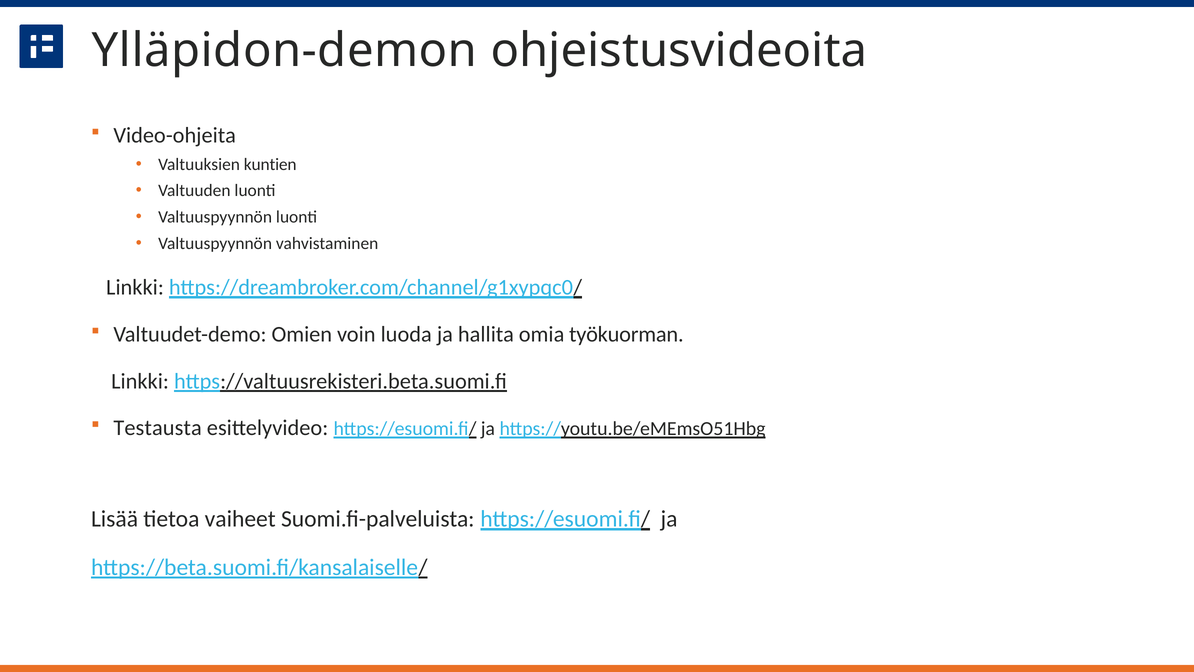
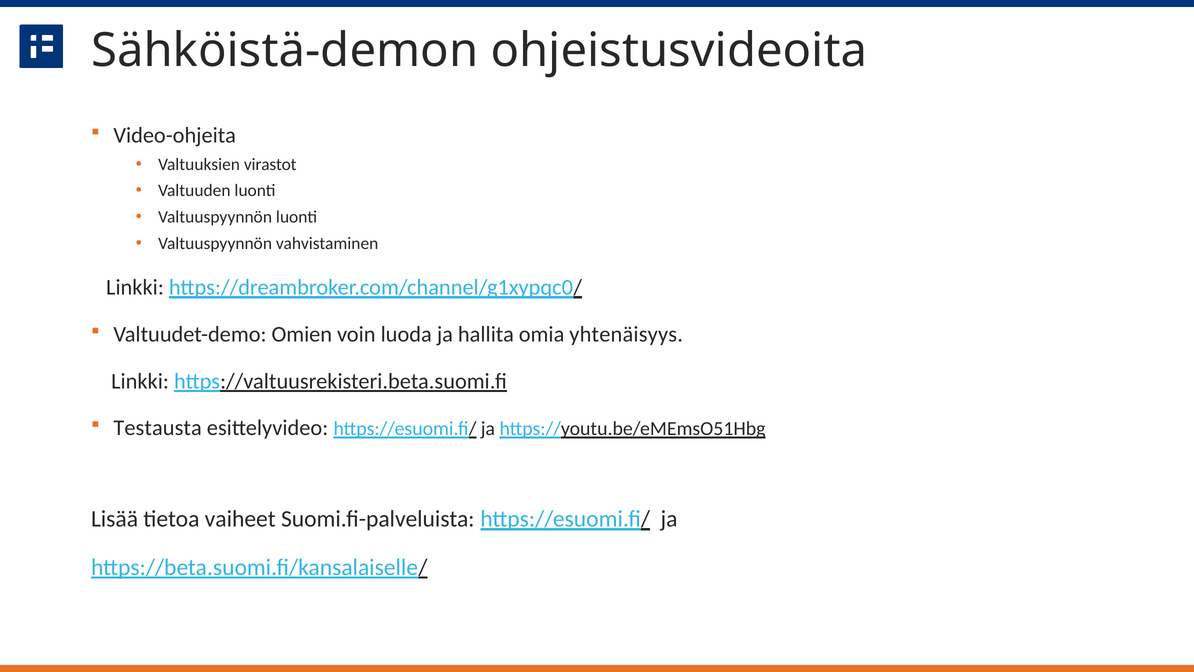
Ylläpidon-demon: Ylläpidon-demon -> Sähköistä-demon
kuntien: kuntien -> virastot
työkuorman: työkuorman -> yhtenäisyys
